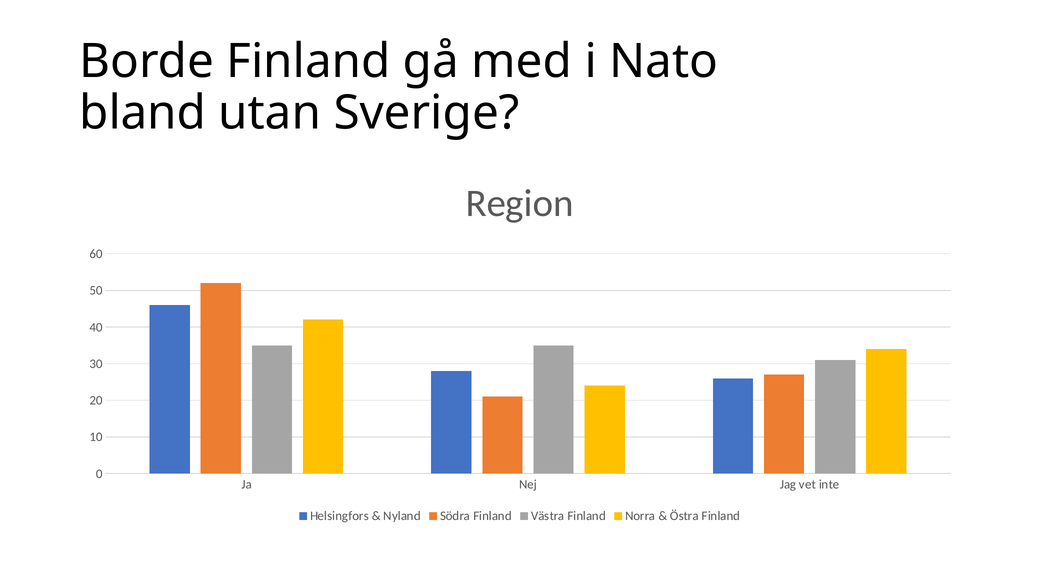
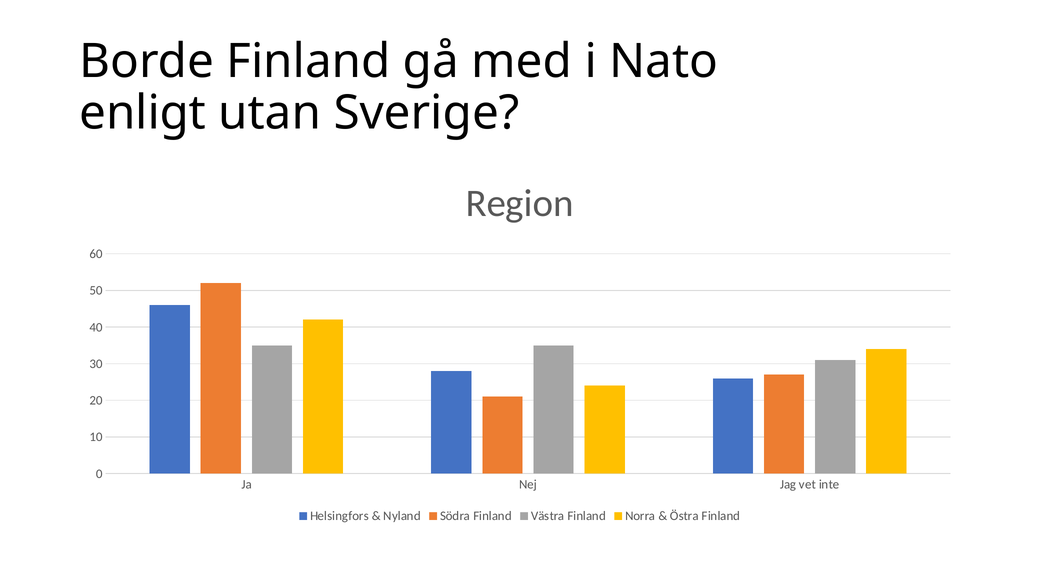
bland: bland -> enligt
